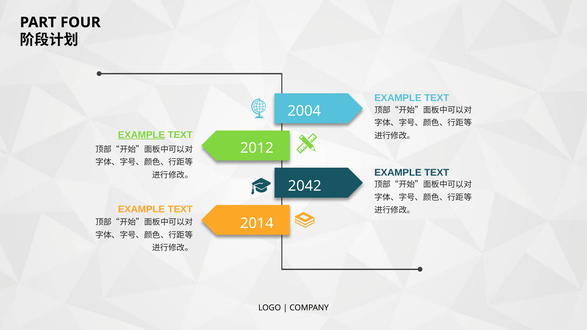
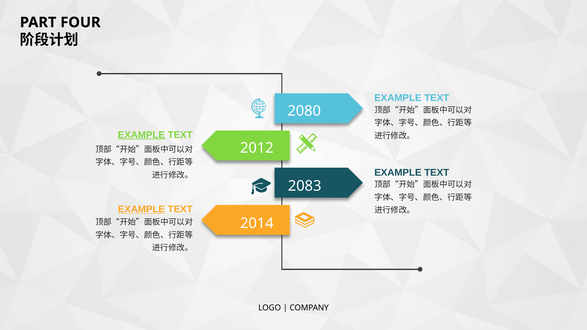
2004: 2004 -> 2080
2042: 2042 -> 2083
EXAMPLE at (141, 209) underline: none -> present
